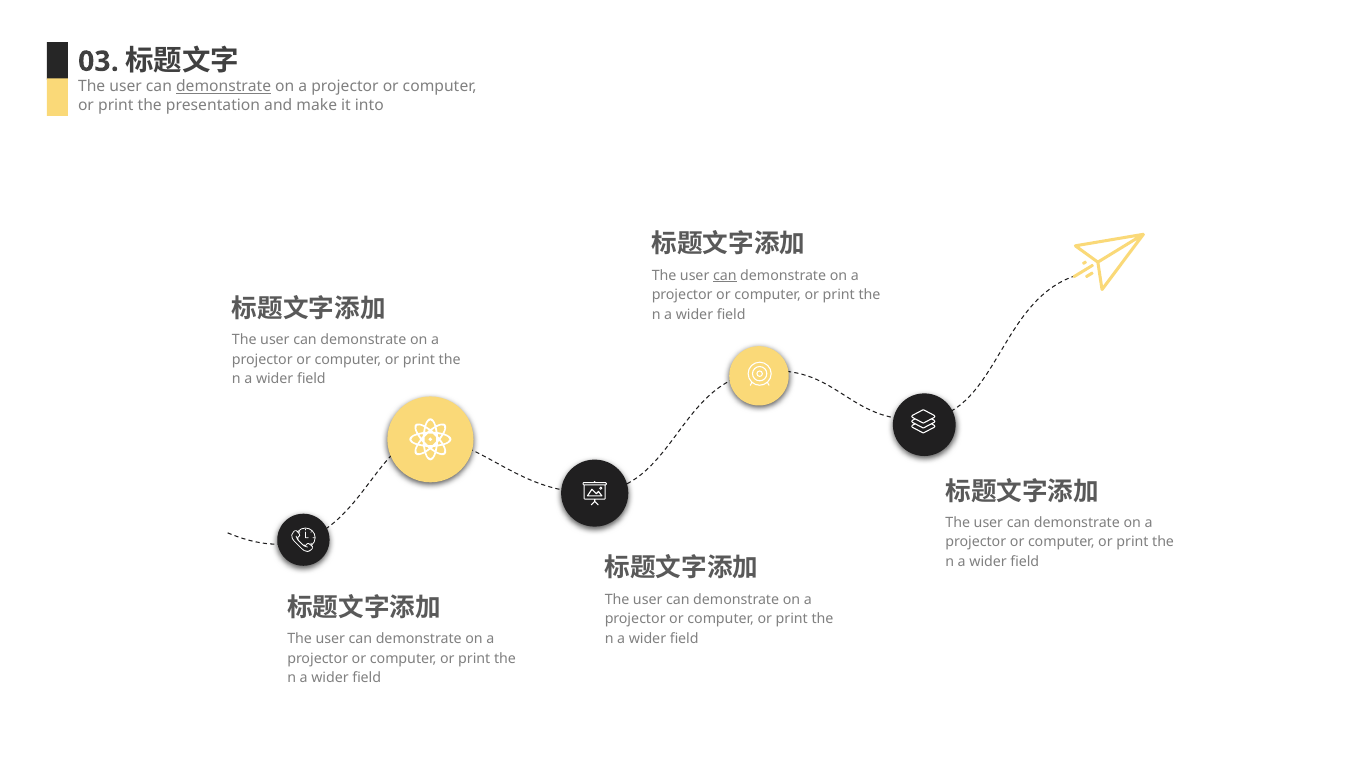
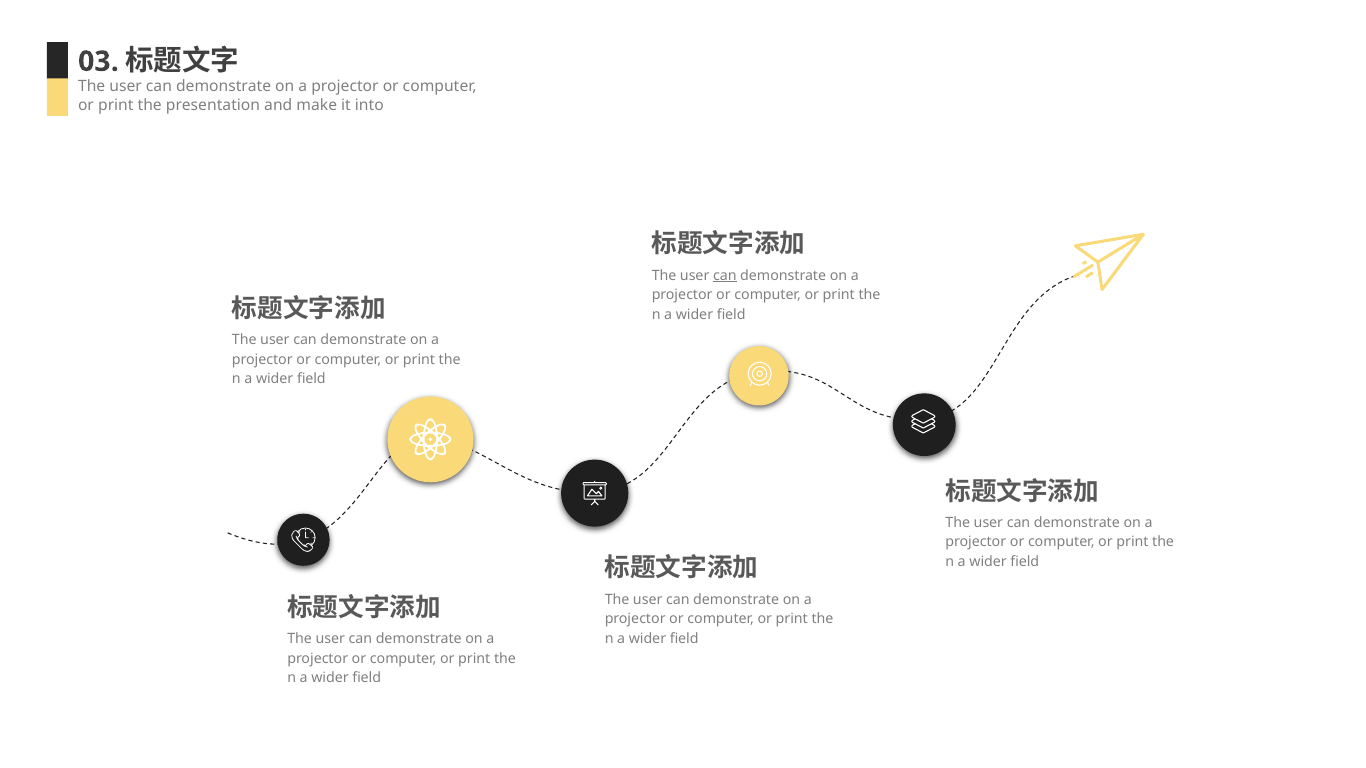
demonstrate at (224, 87) underline: present -> none
